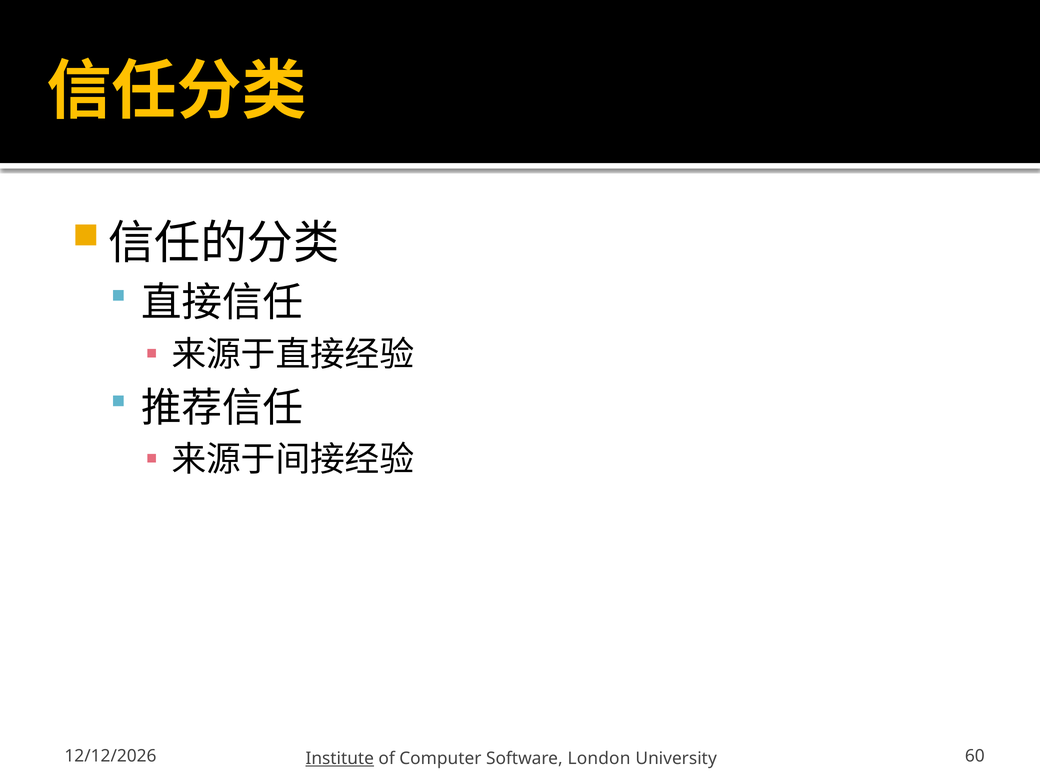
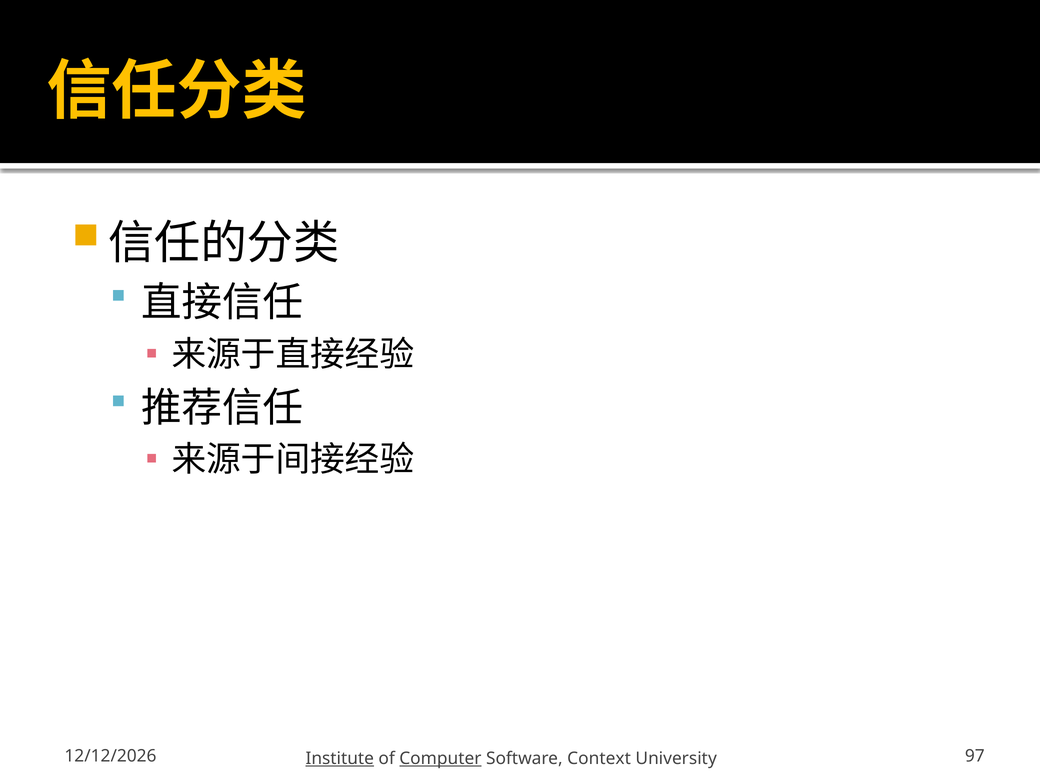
Computer underline: none -> present
London: London -> Context
60: 60 -> 97
